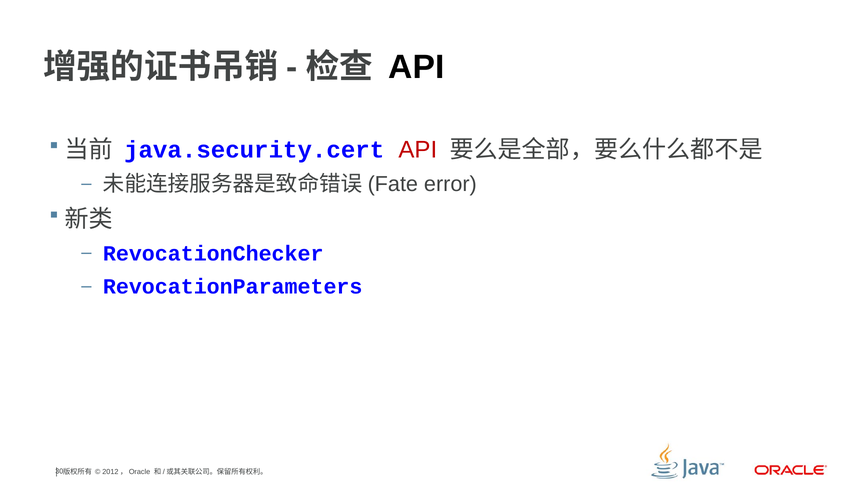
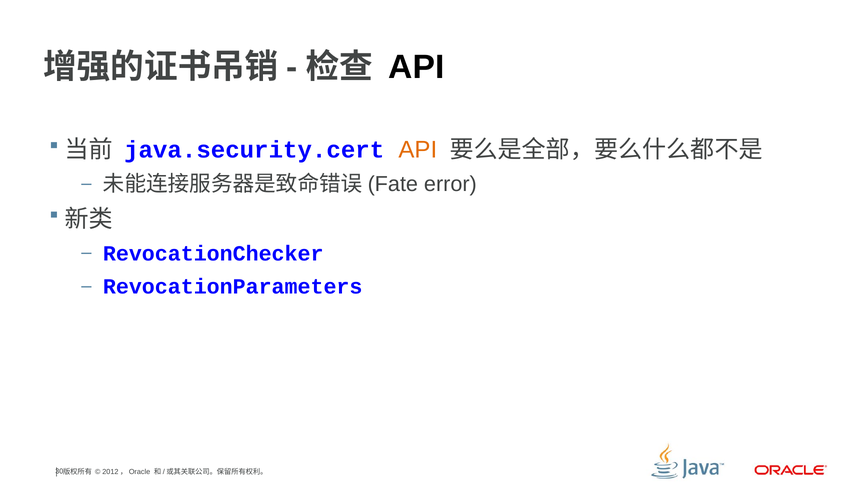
API at (418, 150) colour: red -> orange
